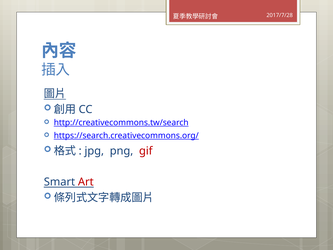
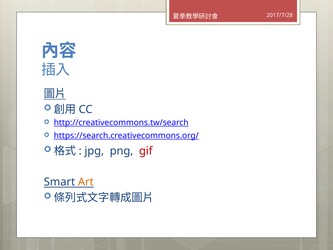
Art colour: red -> orange
